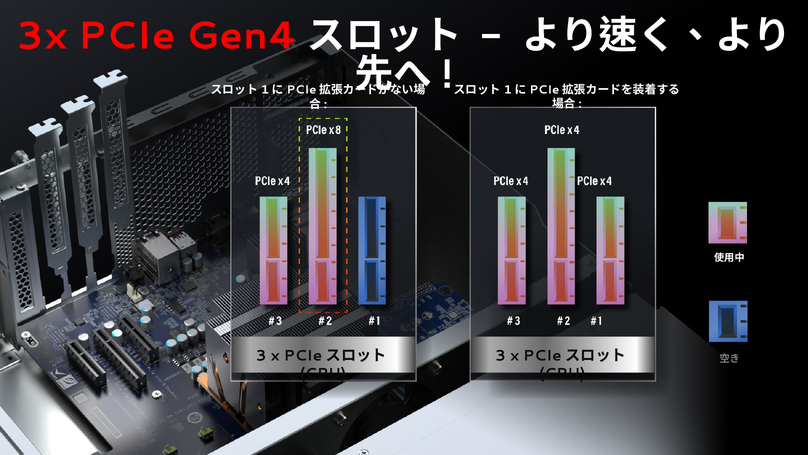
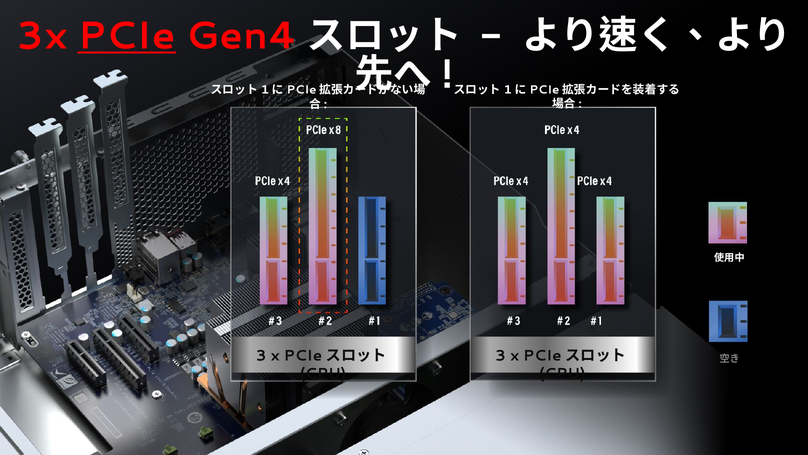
PCIe underline: none -> present
